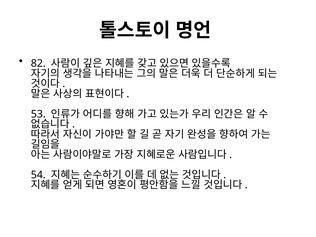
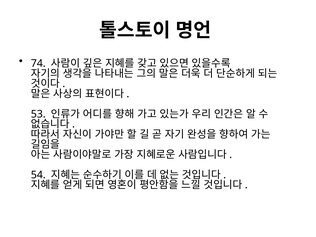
82: 82 -> 74
